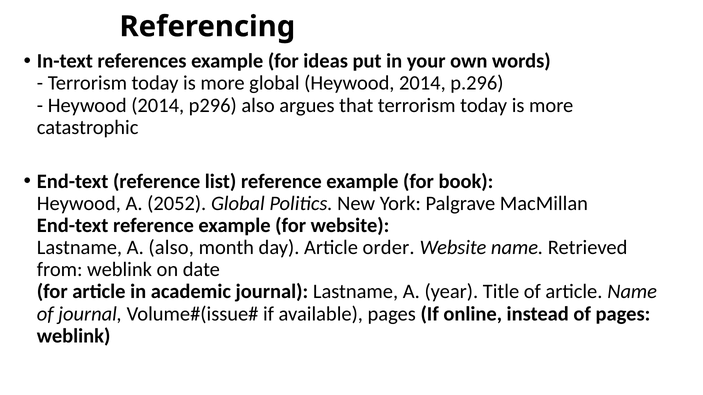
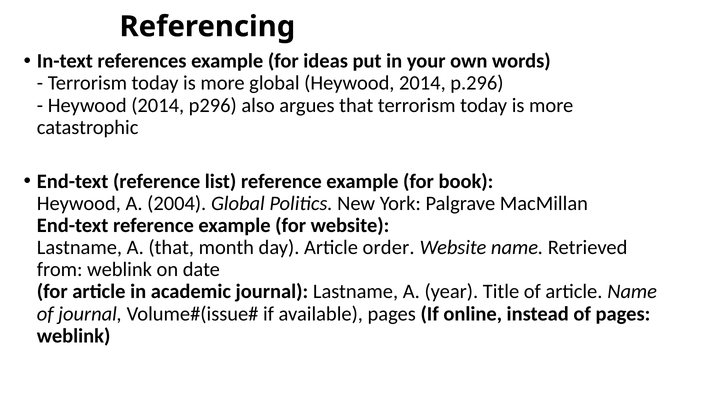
2052: 2052 -> 2004
A also: also -> that
